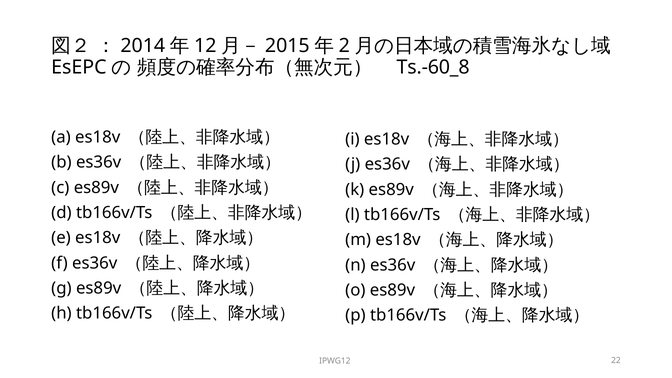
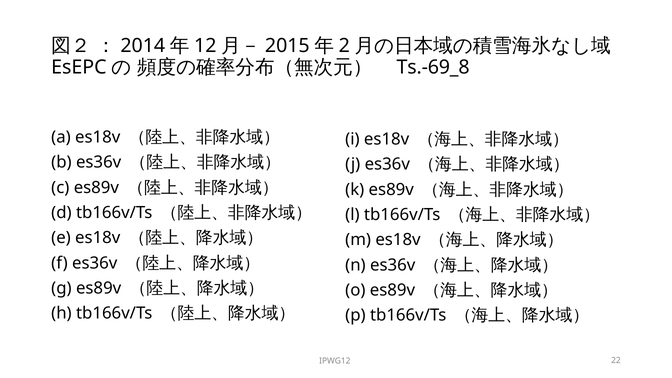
Ts.-60_8: Ts.-60_8 -> Ts.-69_8
